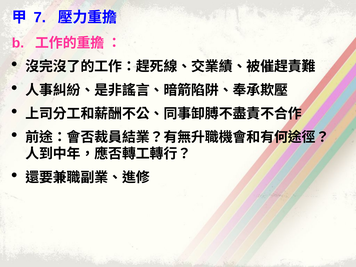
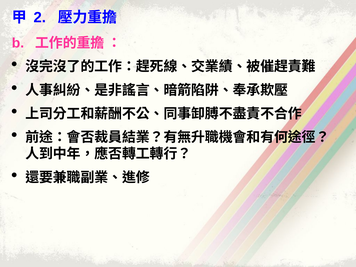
7: 7 -> 2
